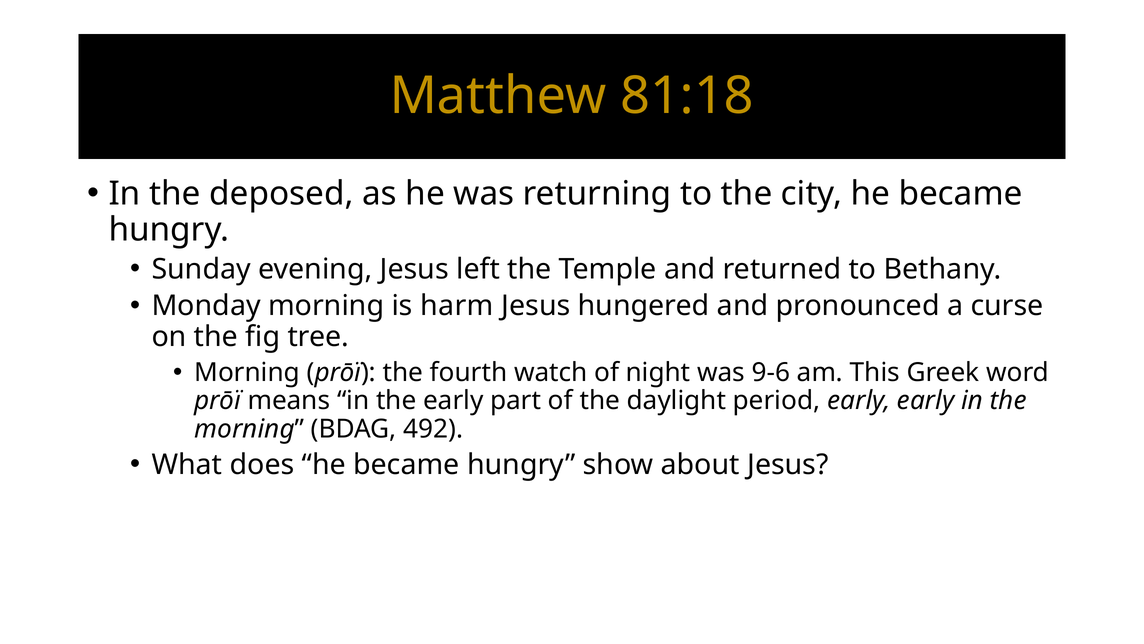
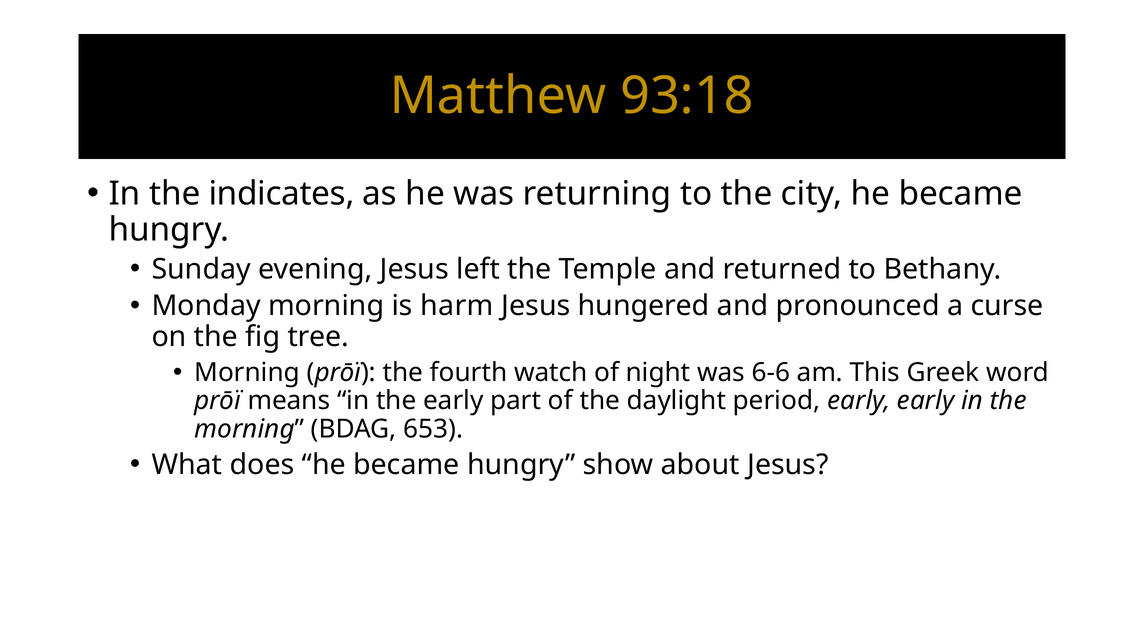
81:18: 81:18 -> 93:18
deposed: deposed -> indicates
9-6: 9-6 -> 6-6
492: 492 -> 653
